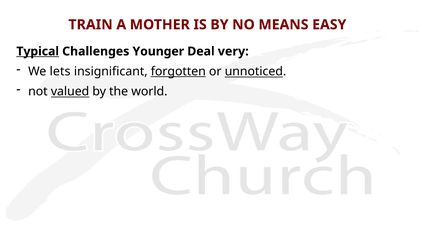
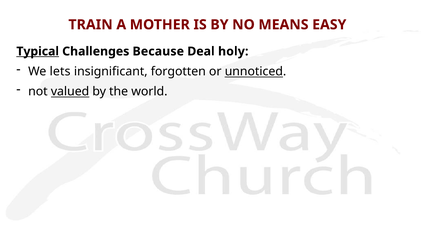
Younger: Younger -> Because
very: very -> holy
forgotten underline: present -> none
